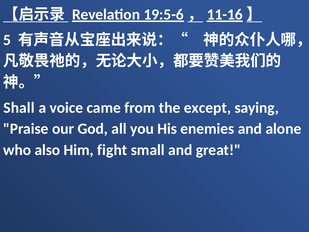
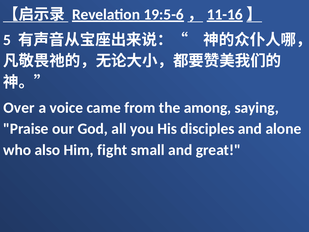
Shall: Shall -> Over
except: except -> among
enemies: enemies -> disciples
